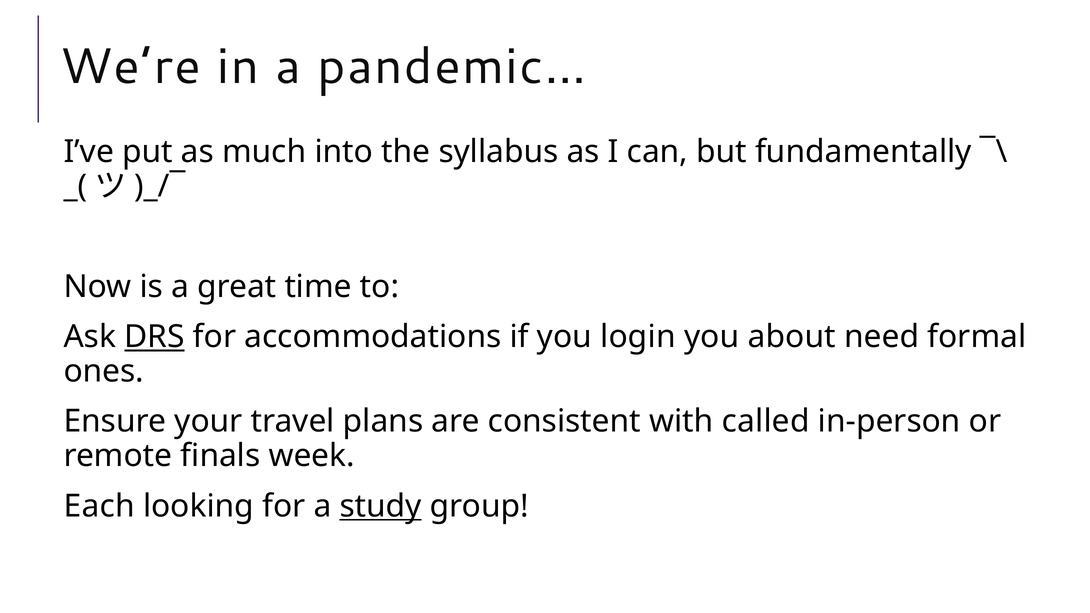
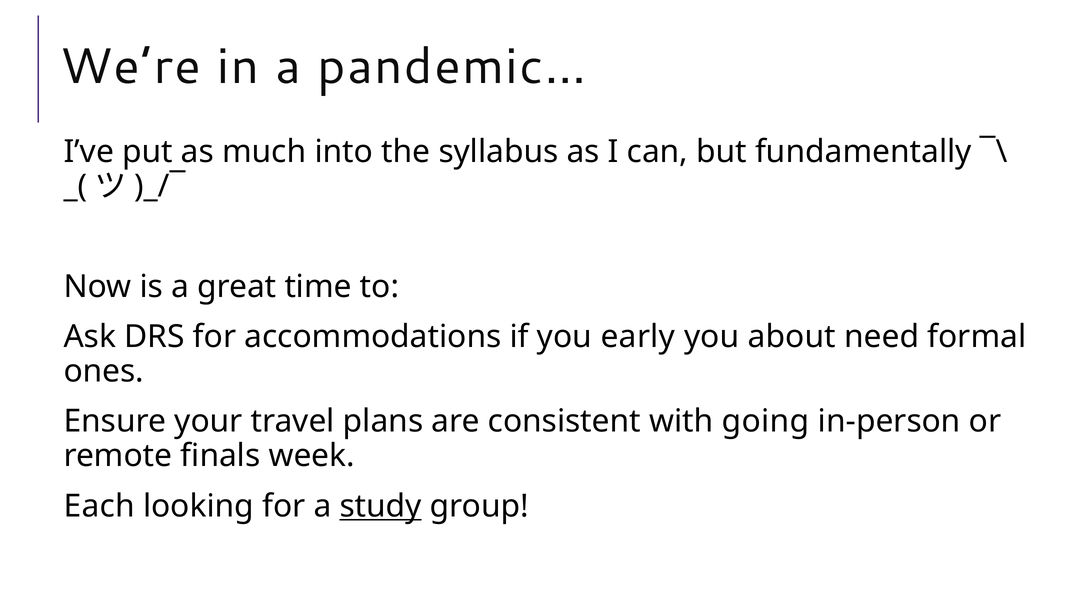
DRS underline: present -> none
login: login -> early
called: called -> going
